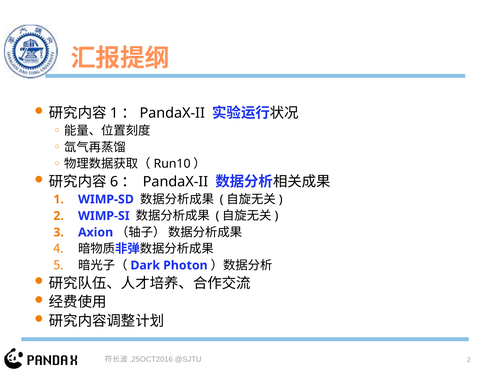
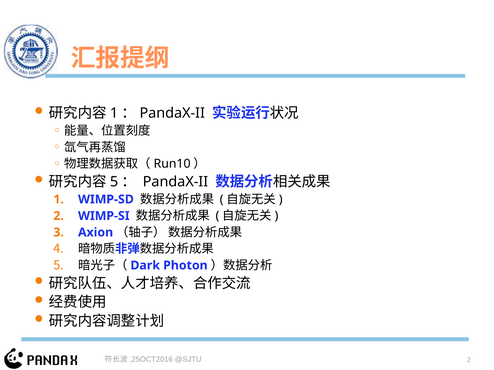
6 at (114, 182): 6 -> 5
